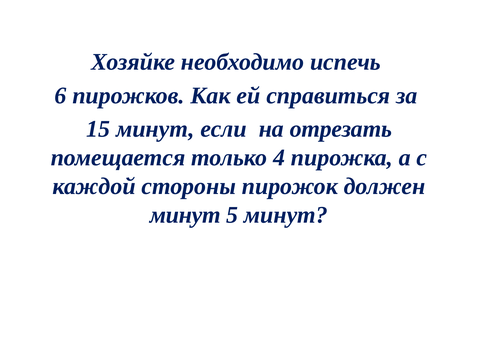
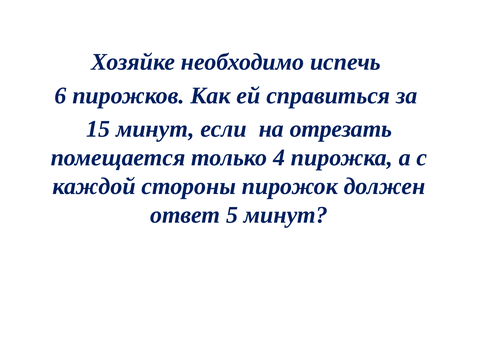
минут at (185, 215): минут -> ответ
